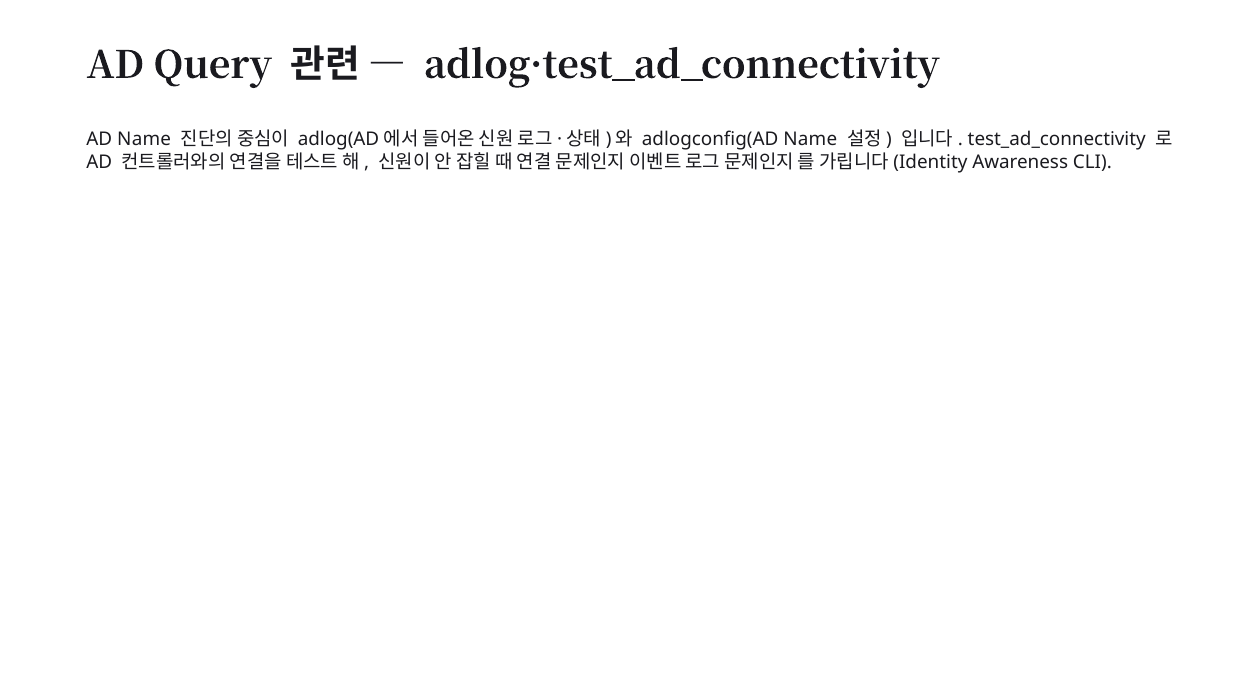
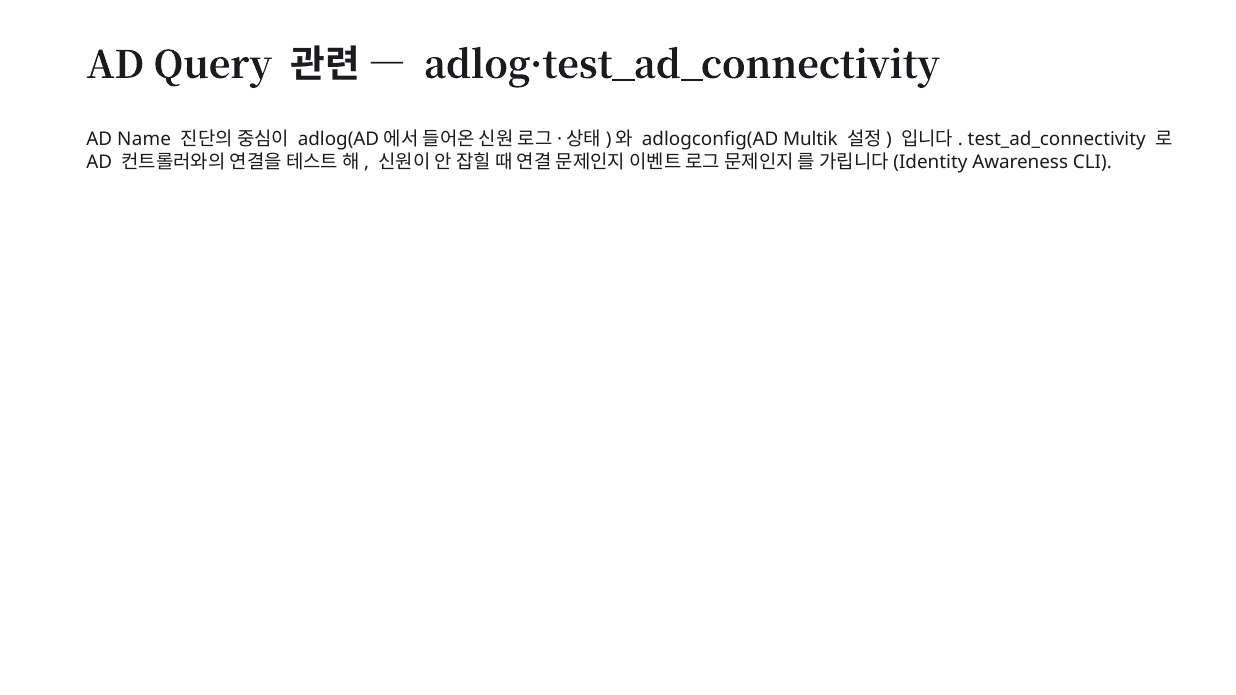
adlogconfig(AD Name: Name -> Multik
